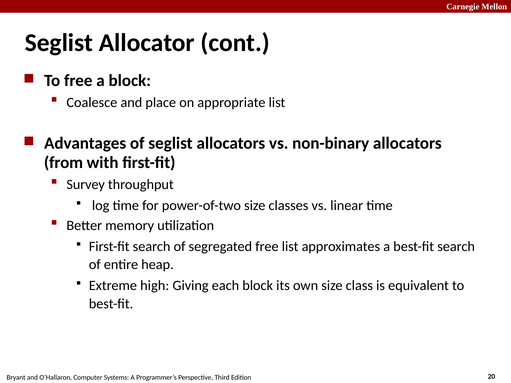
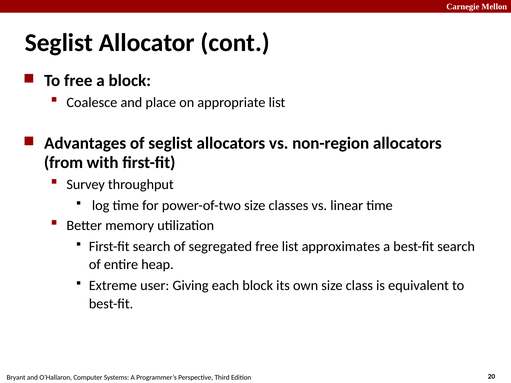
non-binary: non-binary -> non-region
high: high -> user
